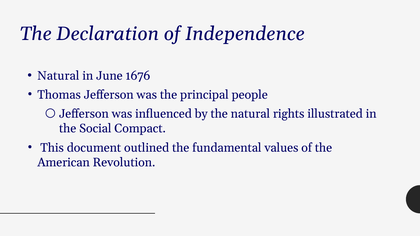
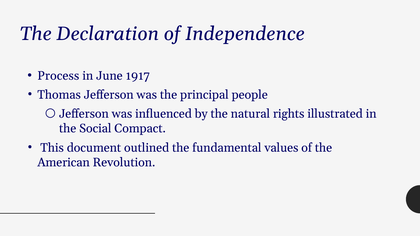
Natural at (58, 76): Natural -> Process
1676: 1676 -> 1917
